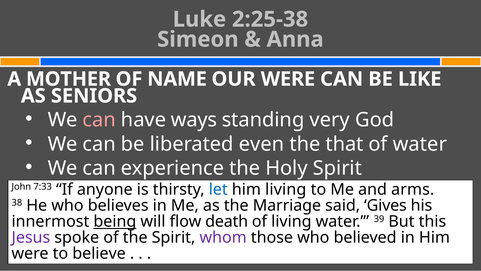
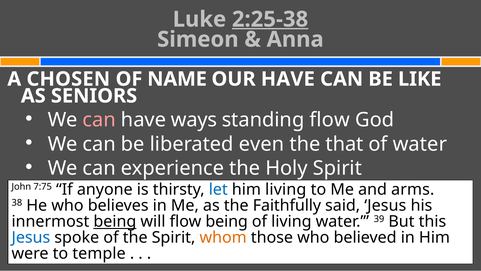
2:25-38 underline: none -> present
MOTHER: MOTHER -> CHOSEN
OUR WERE: WERE -> HAVE
standing very: very -> flow
7:33: 7:33 -> 7:75
Marriage: Marriage -> Faithfully
said Gives: Gives -> Jesus
flow death: death -> being
Jesus at (31, 237) colour: purple -> blue
whom colour: purple -> orange
believe: believe -> temple
